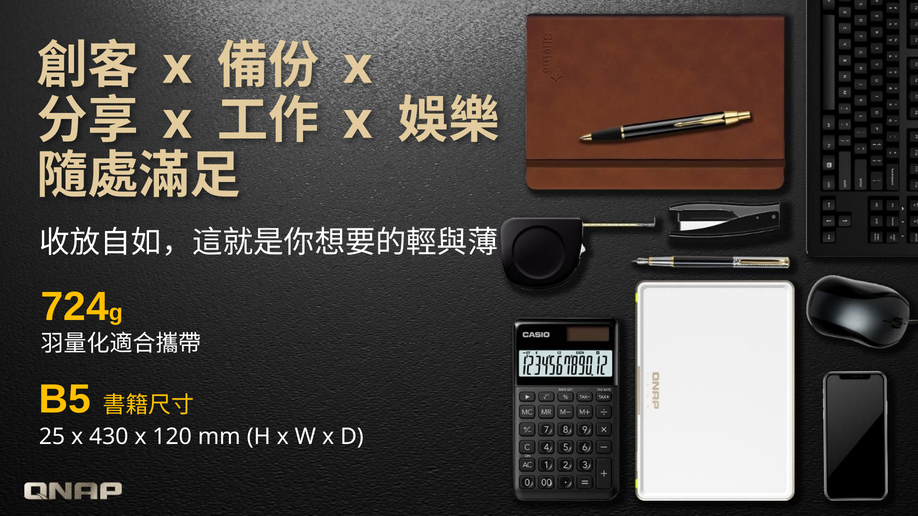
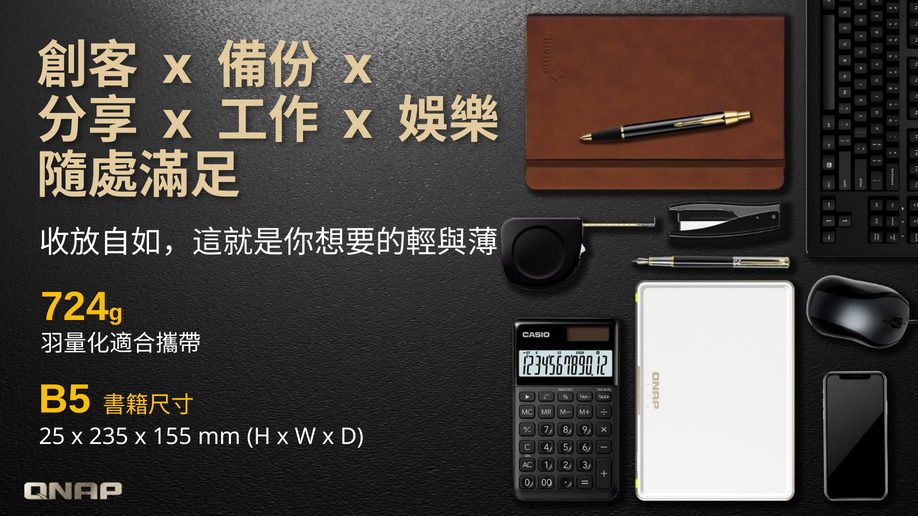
430: 430 -> 235
120: 120 -> 155
